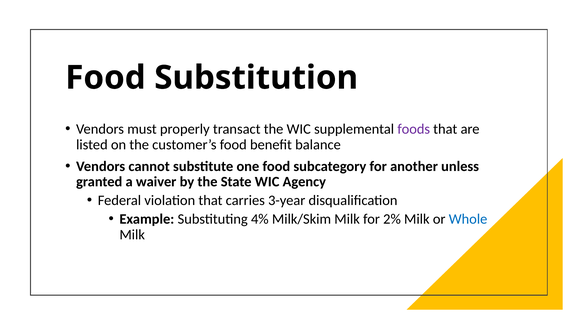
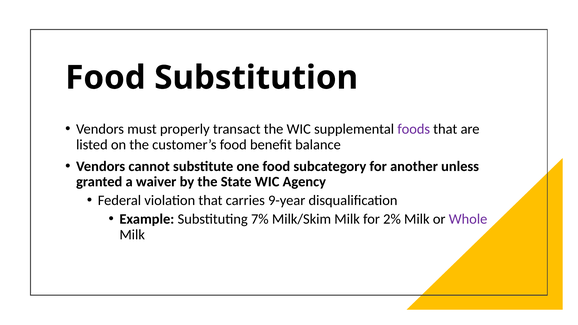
3-year: 3-year -> 9-year
4%: 4% -> 7%
Whole colour: blue -> purple
